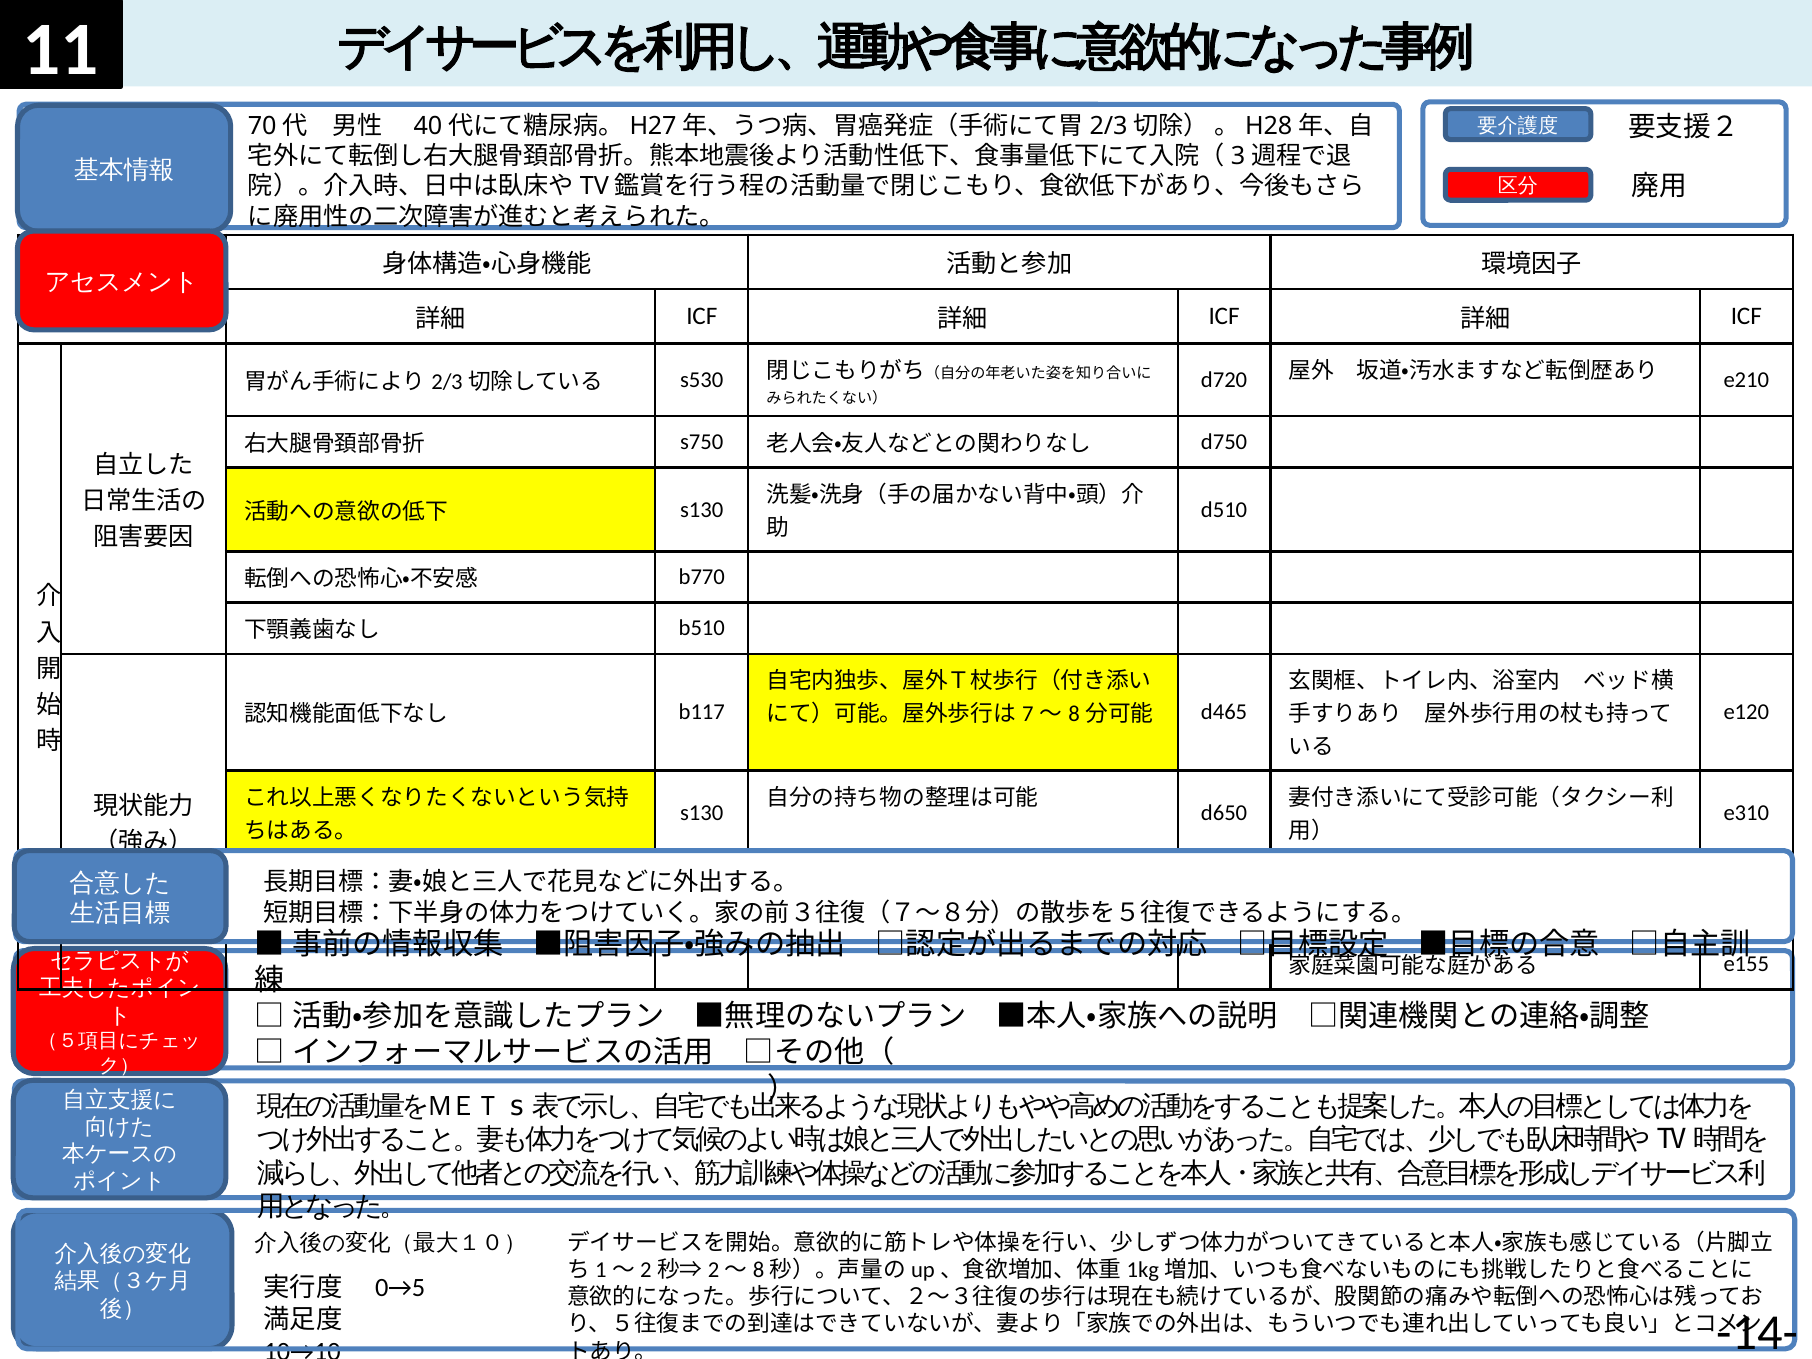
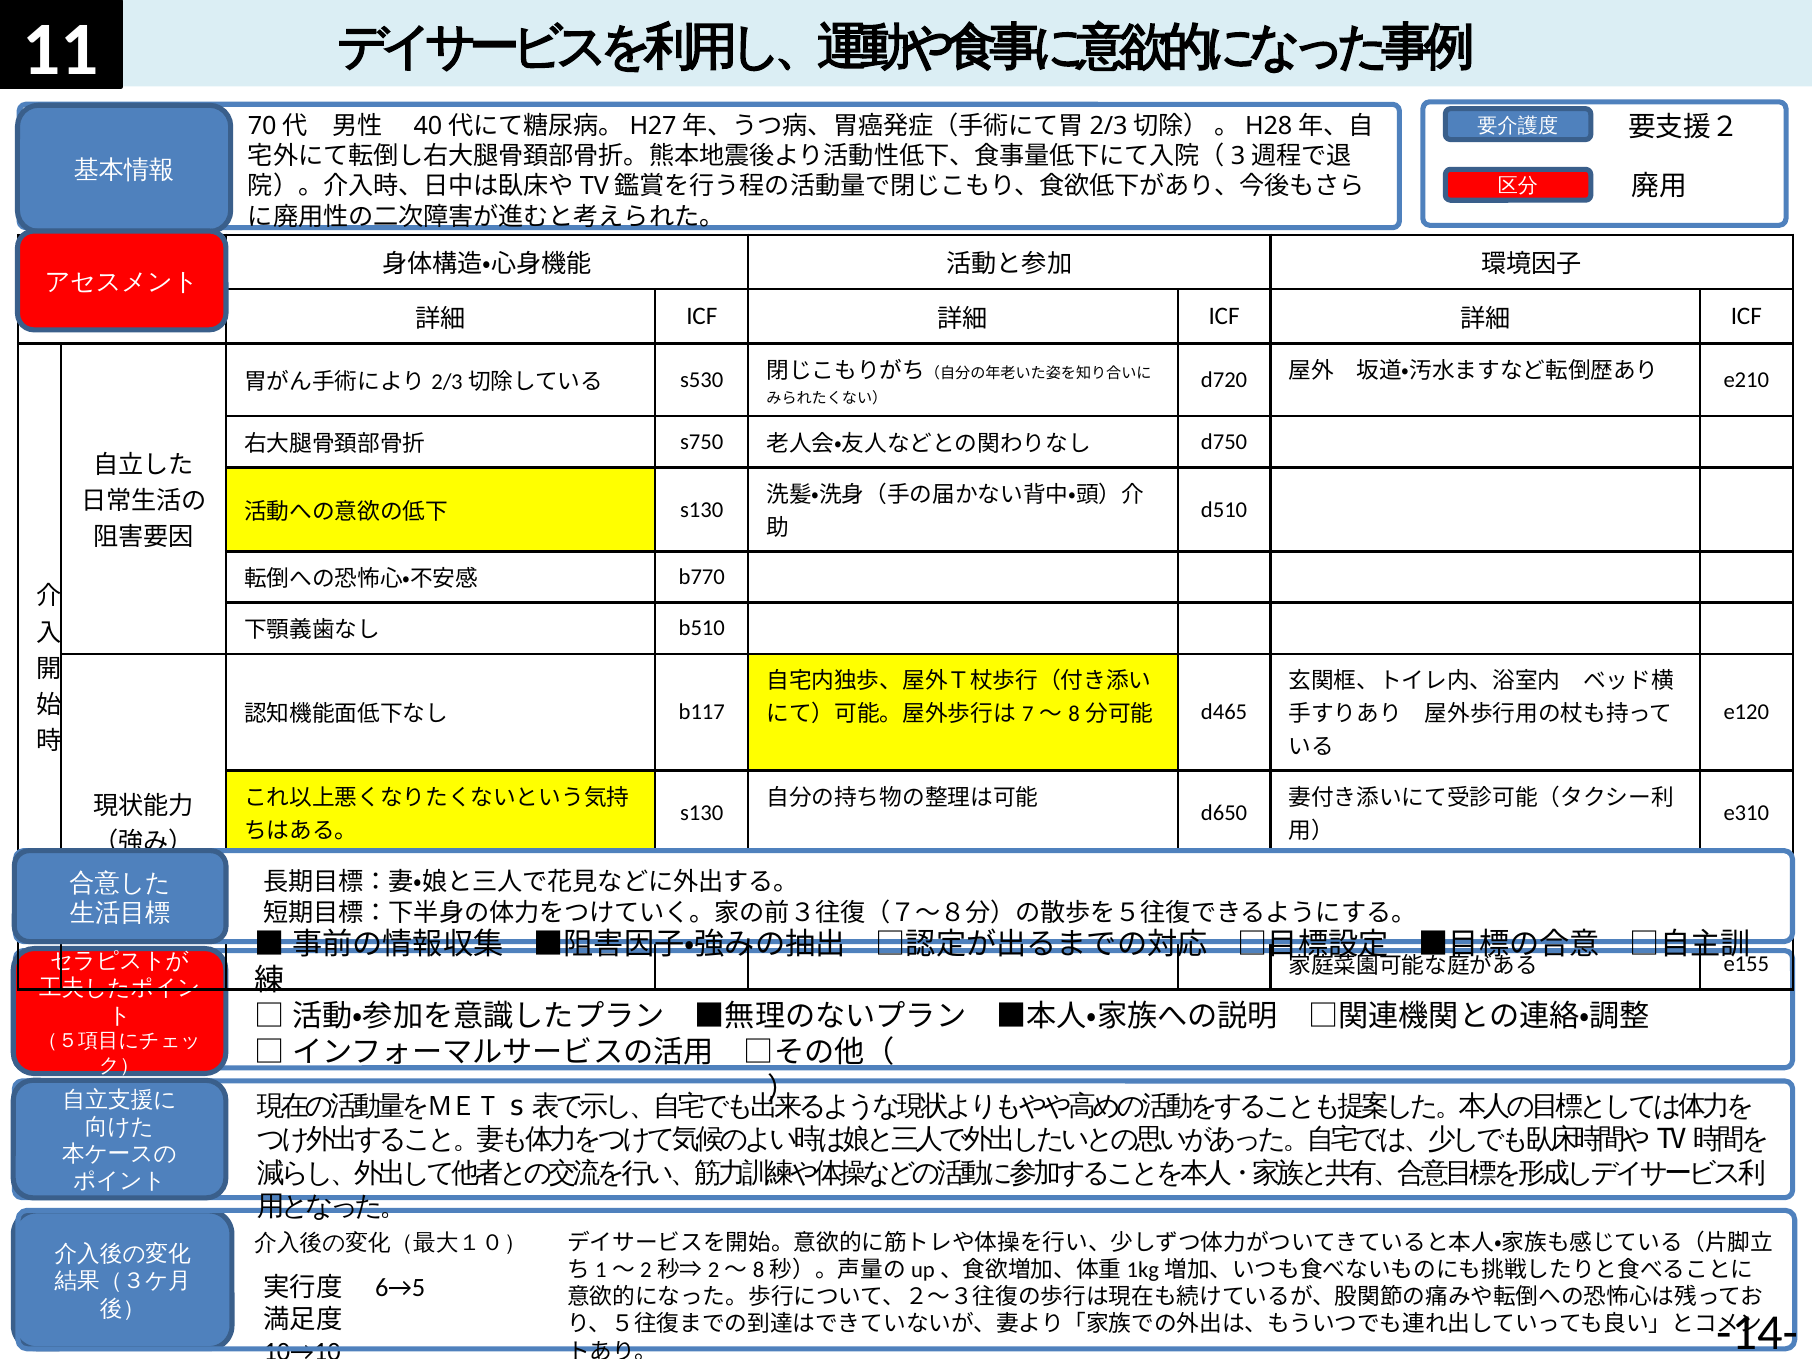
0→5: 0→5 -> 6→5
